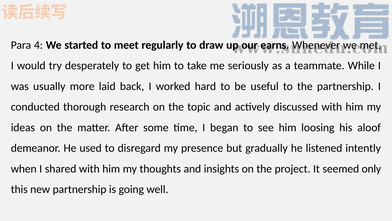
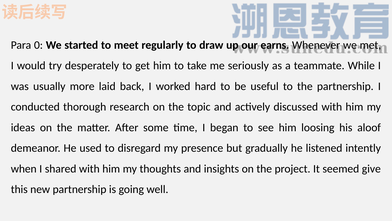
4: 4 -> 0
only: only -> give
